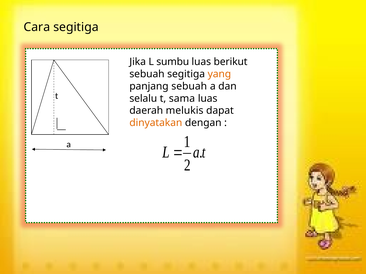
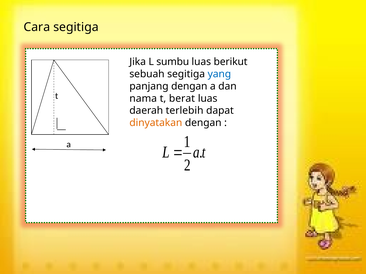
yang colour: orange -> blue
panjang sebuah: sebuah -> dengan
selalu: selalu -> nama
sama: sama -> berat
melukis: melukis -> terlebih
